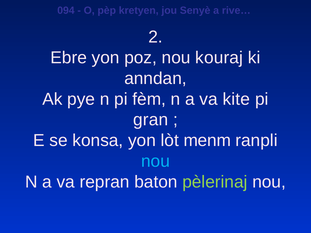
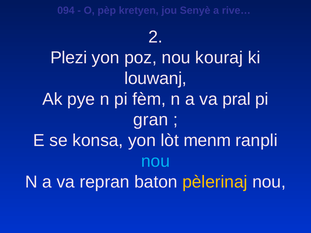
Ebre: Ebre -> Plezi
anndan: anndan -> louwanj
kite: kite -> pral
pèlerinaj colour: light green -> yellow
